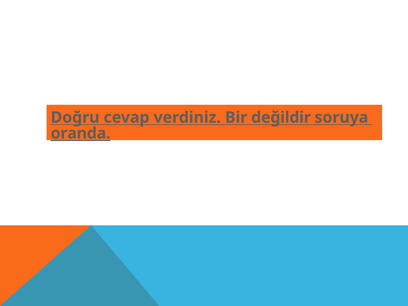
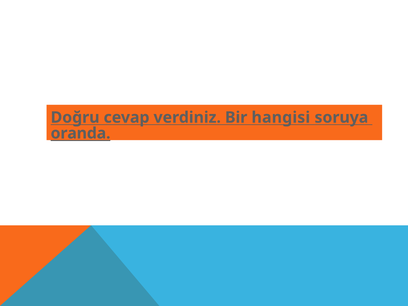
değildir: değildir -> hangisi
